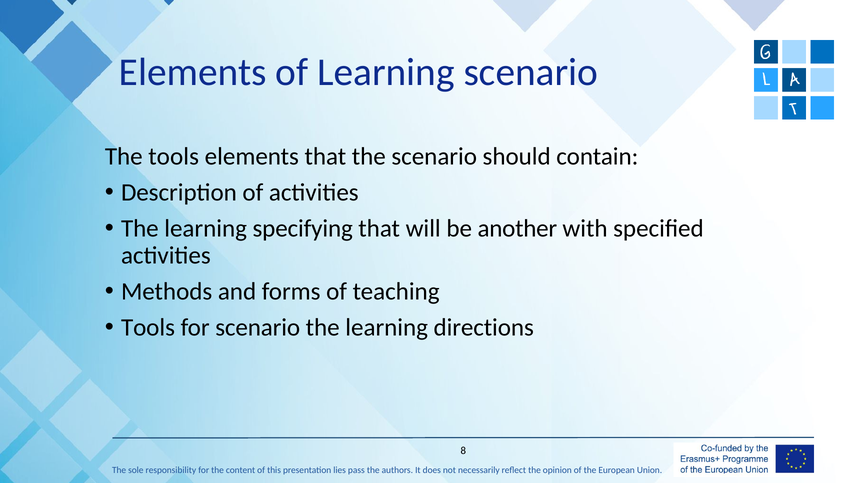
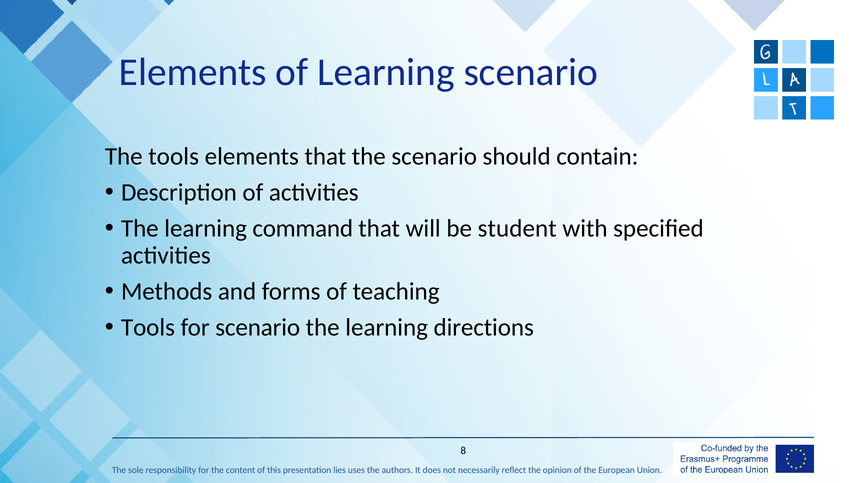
specifying: specifying -> command
another: another -> student
pass: pass -> uses
